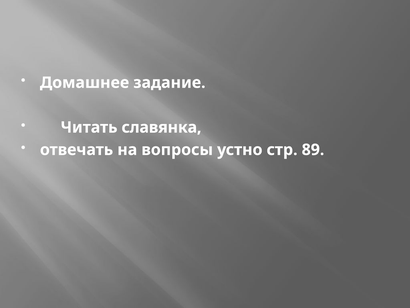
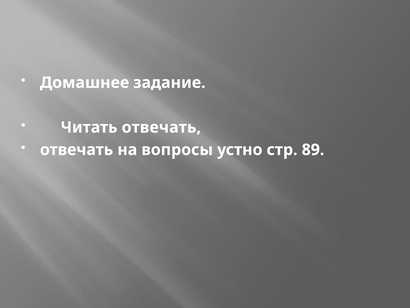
Читать славянка: славянка -> отвечать
